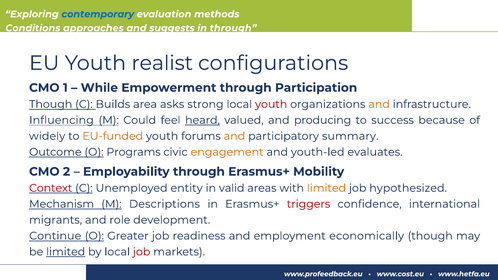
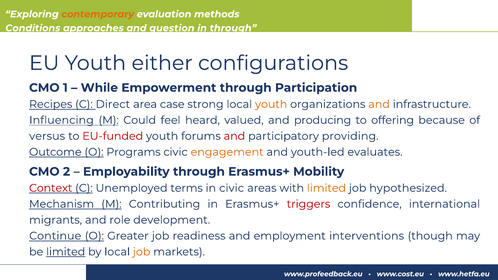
contemporary colour: blue -> orange
suggests: suggests -> question
realist: realist -> either
Though at (51, 104): Though -> Recipes
Builds: Builds -> Direct
asks: asks -> case
youth at (271, 104) colour: red -> orange
heard underline: present -> none
success: success -> offering
widely: widely -> versus
EU-funded colour: orange -> red
and at (234, 136) colour: orange -> red
summary: summary -> providing
entity: entity -> terms
in valid: valid -> civic
Descriptions: Descriptions -> Contributing
economically: economically -> interventions
job at (142, 252) colour: red -> orange
